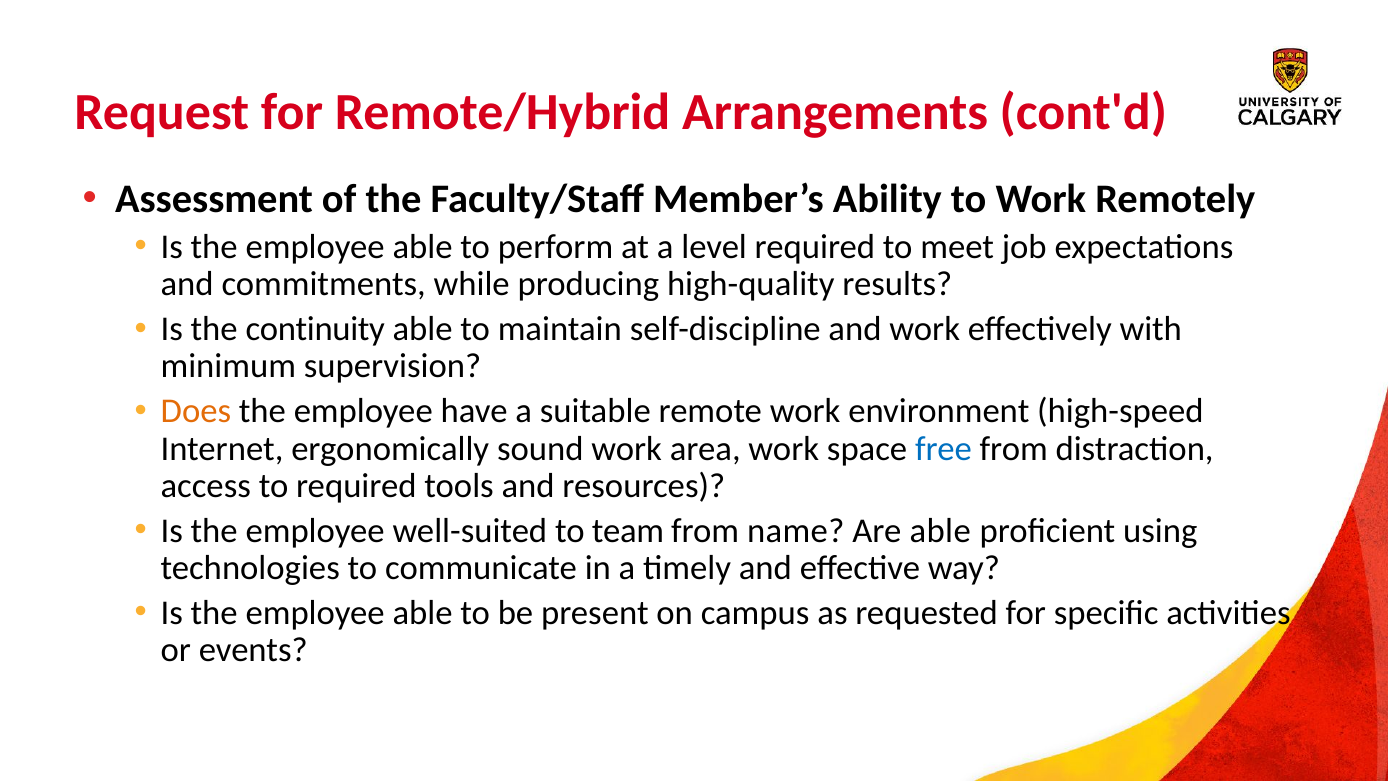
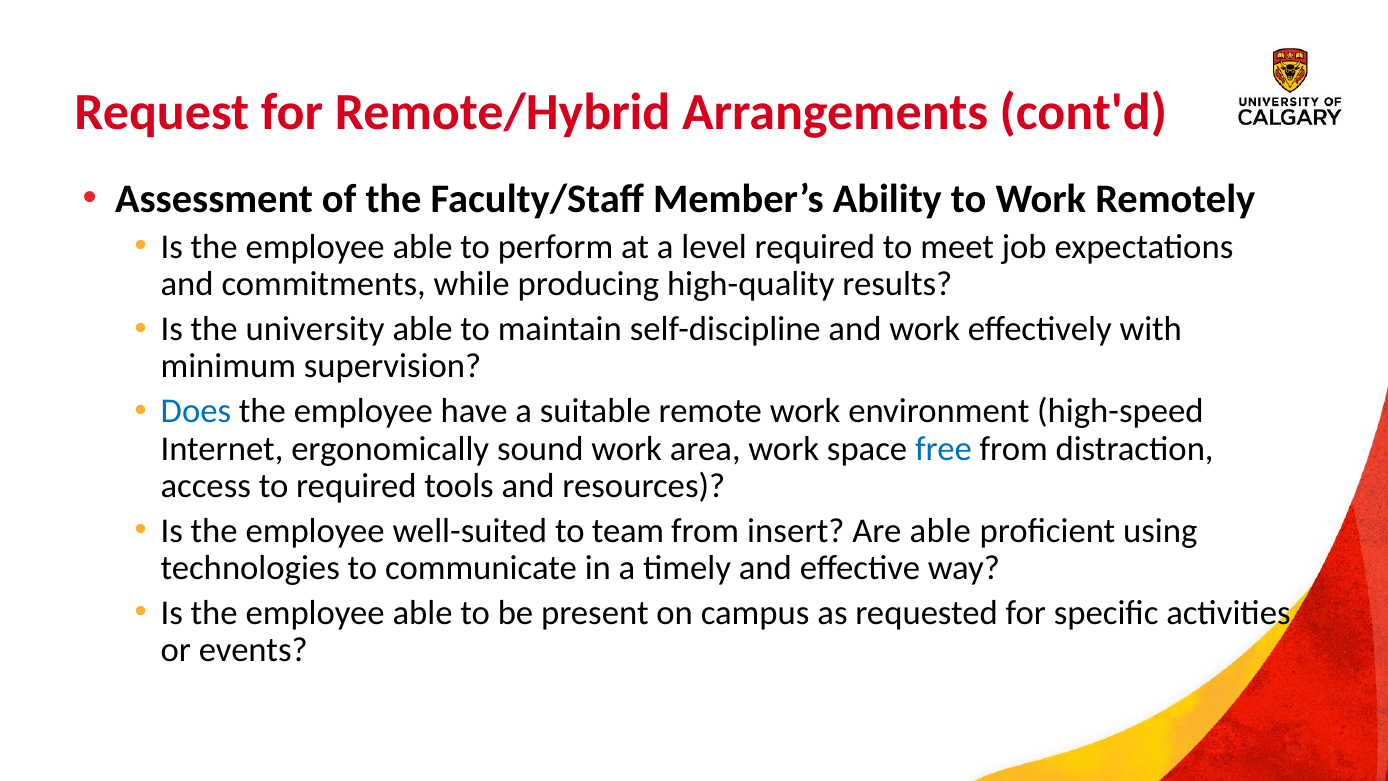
continuity: continuity -> university
Does colour: orange -> blue
name: name -> insert
